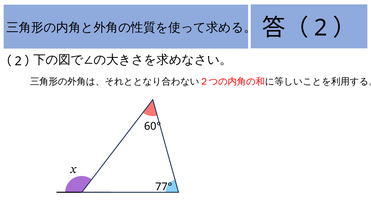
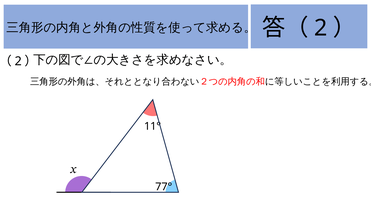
60°: 60° -> 11°
